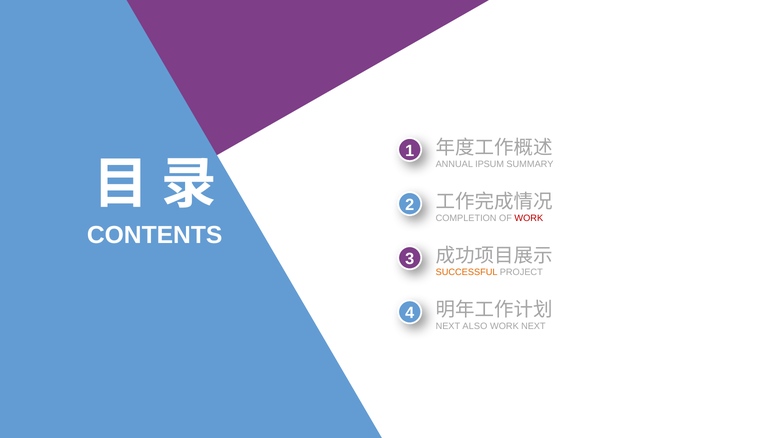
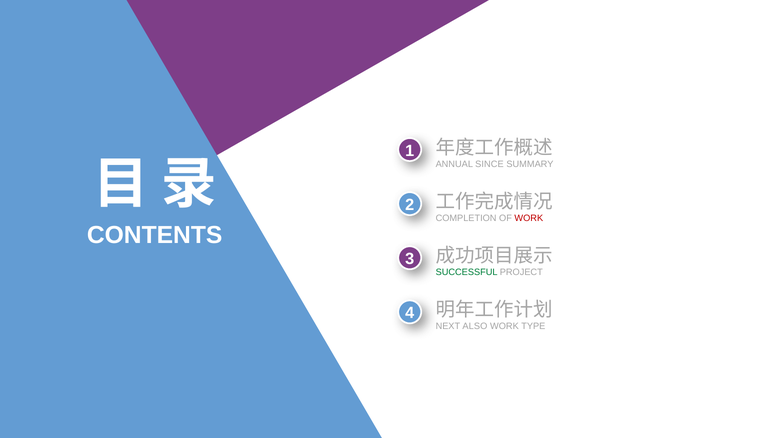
IPSUM: IPSUM -> SINCE
SUCCESSFUL colour: orange -> green
WORK NEXT: NEXT -> TYPE
